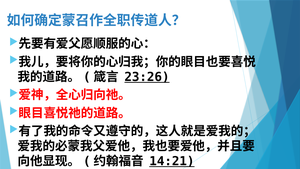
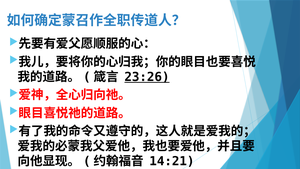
14:21 underline: present -> none
